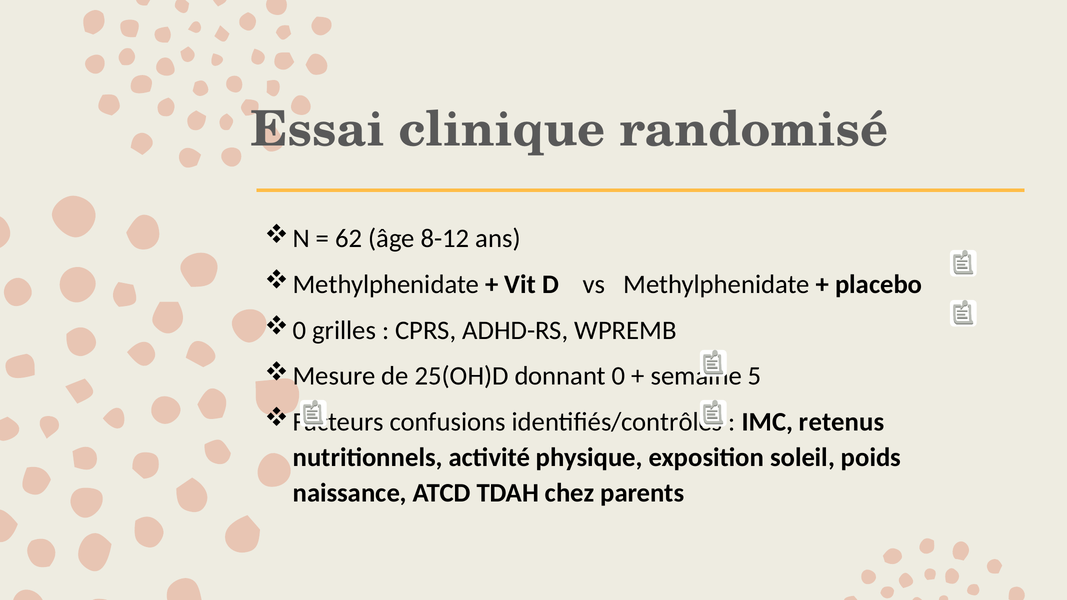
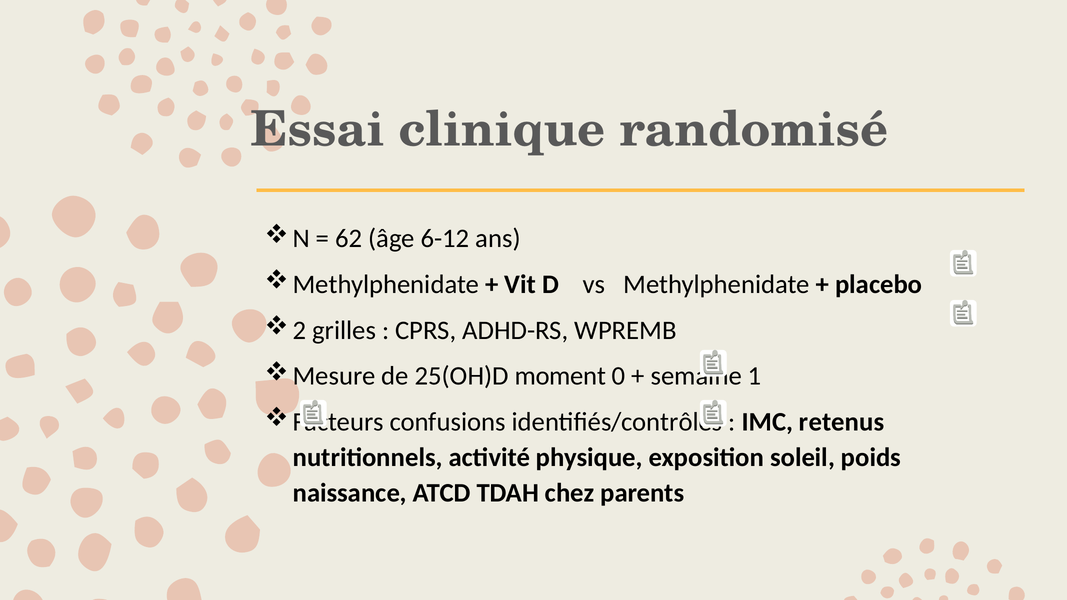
8-12: 8-12 -> 6-12
0 at (300, 330): 0 -> 2
donnant: donnant -> moment
5: 5 -> 1
